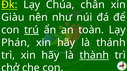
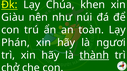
chân: chân -> khen
trú underline: present -> none
thánh: thánh -> ngươi
